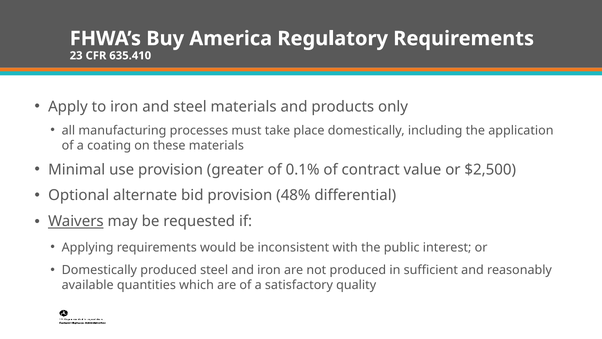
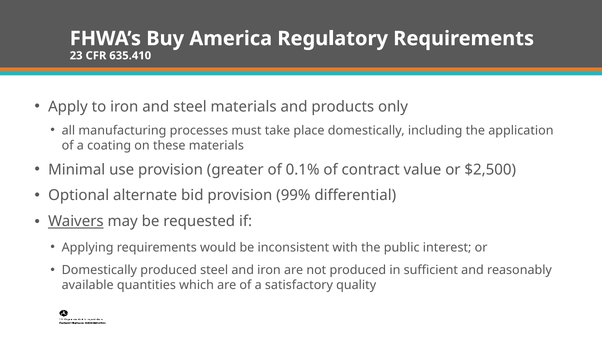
48%: 48% -> 99%
